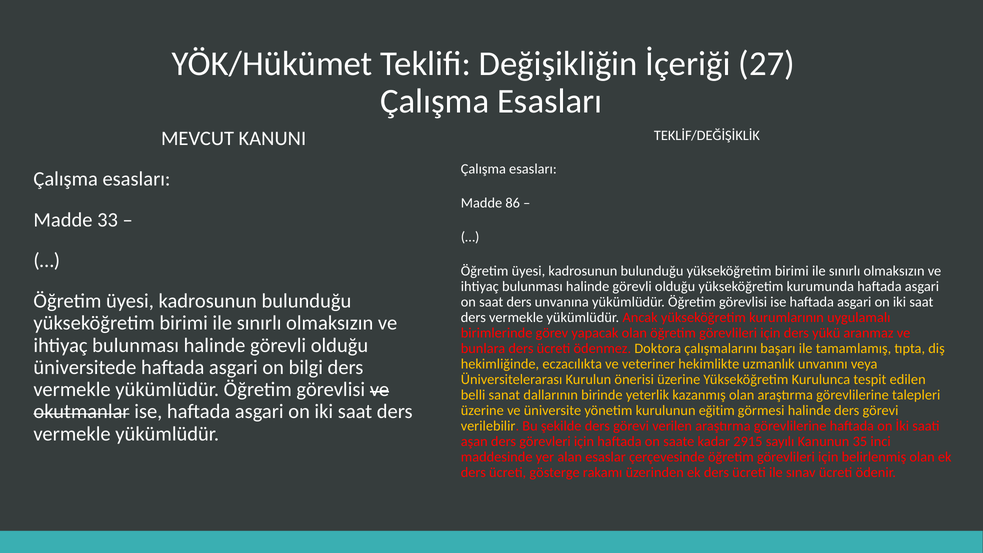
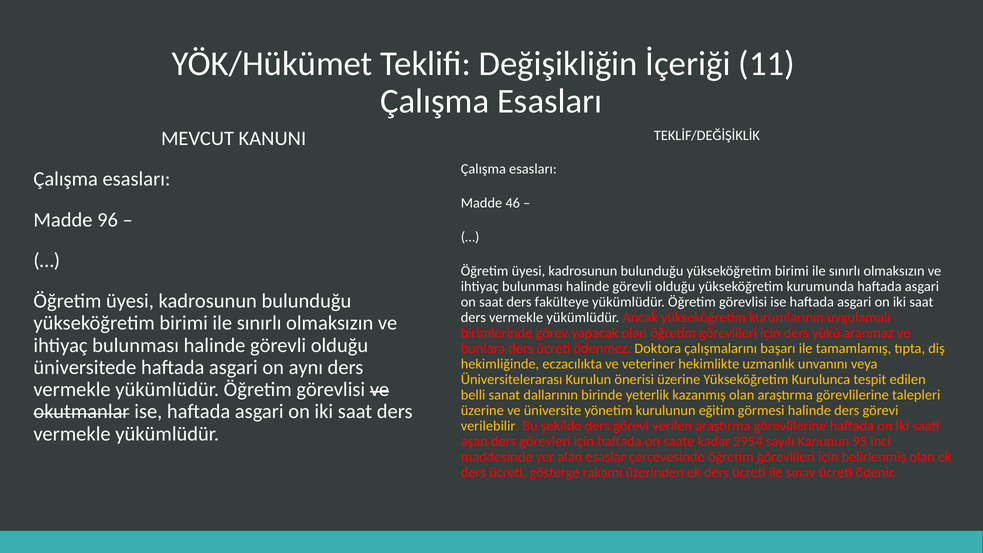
27: 27 -> 11
86: 86 -> 46
33: 33 -> 96
unvanına: unvanına -> fakülteye
bilgi: bilgi -> aynı
2915: 2915 -> 2954
35: 35 -> 95
